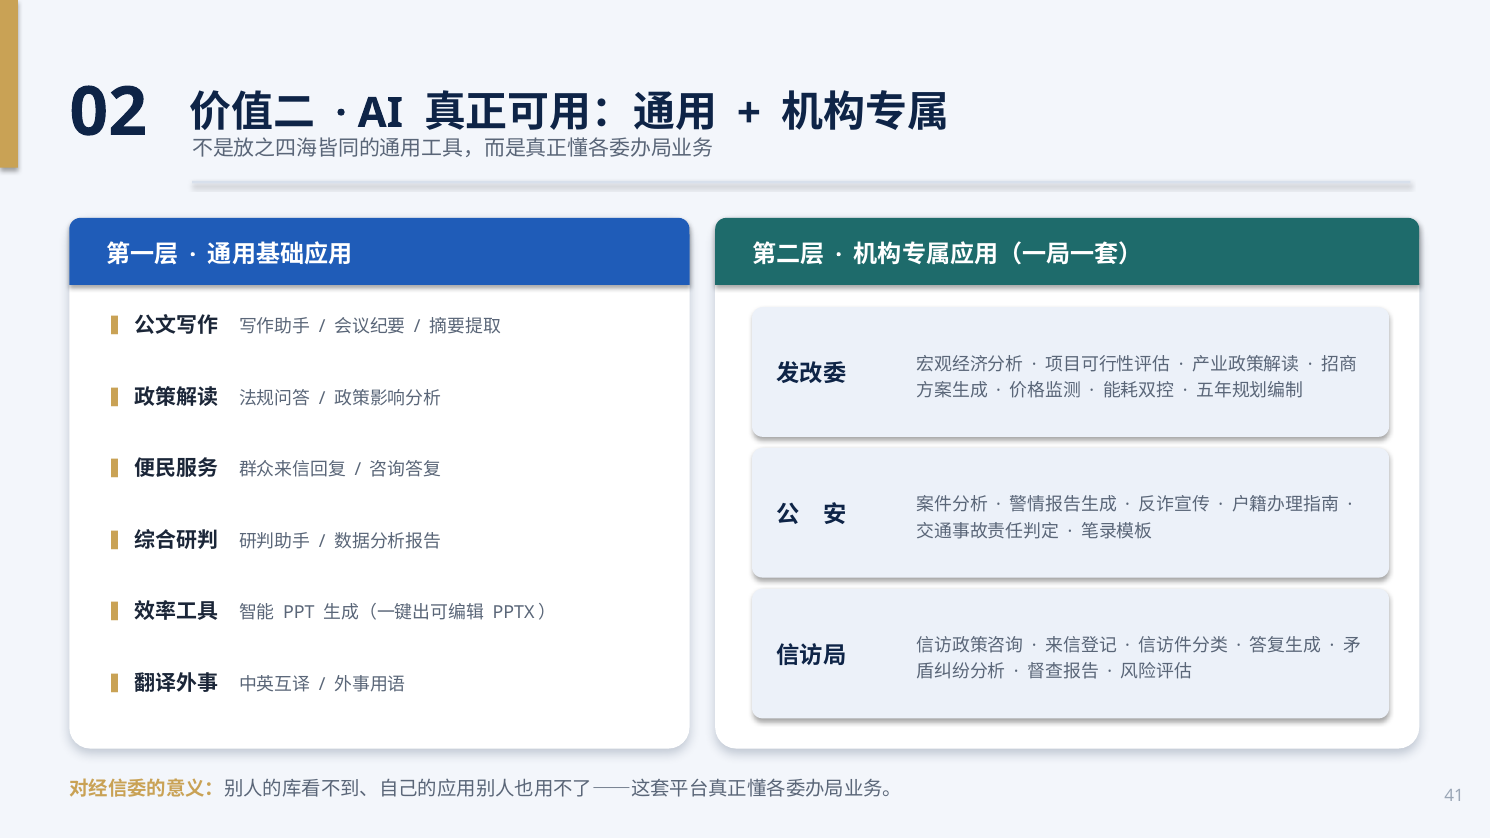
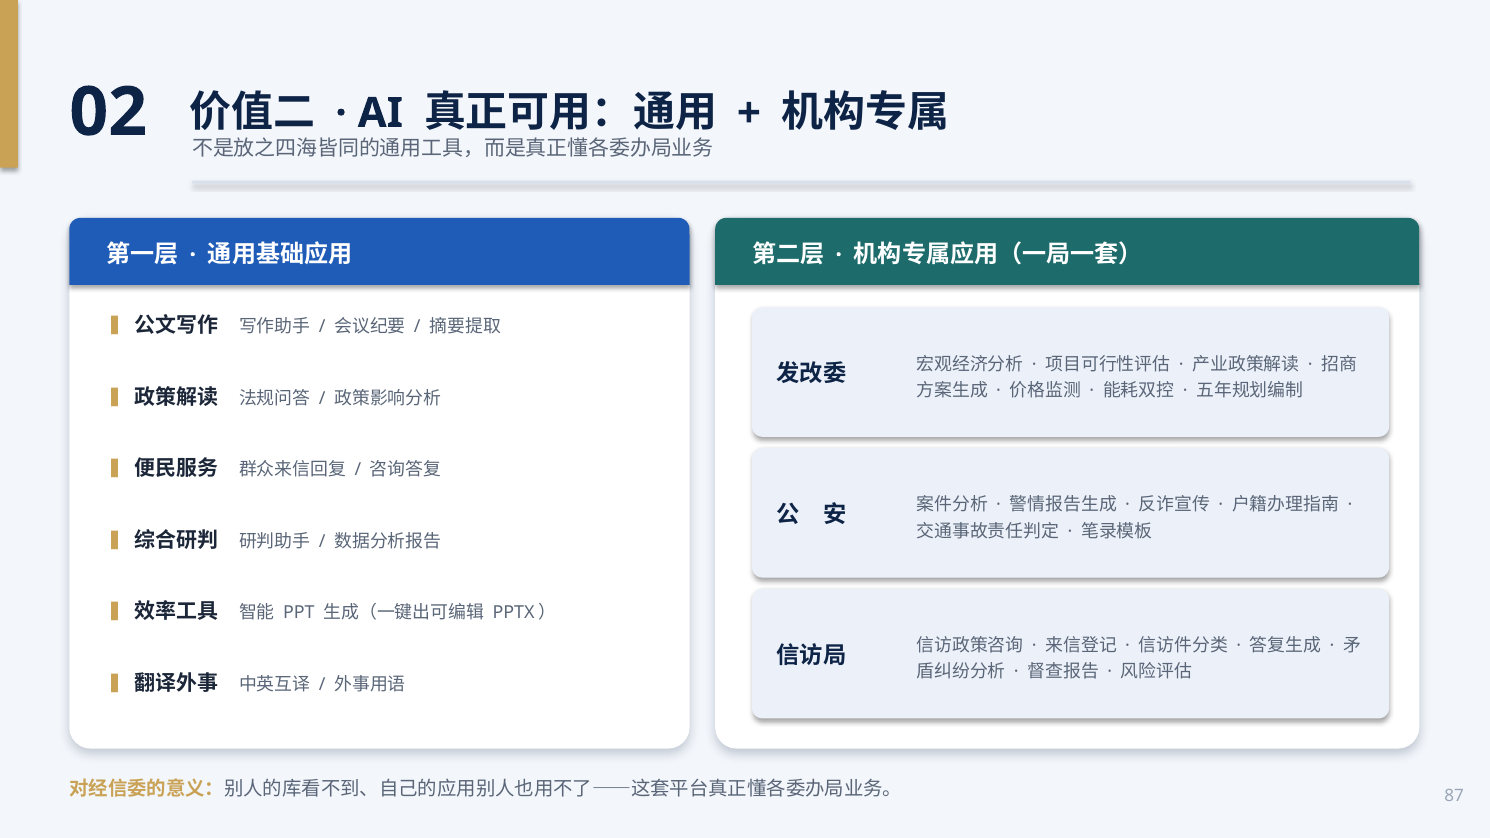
41: 41 -> 87
